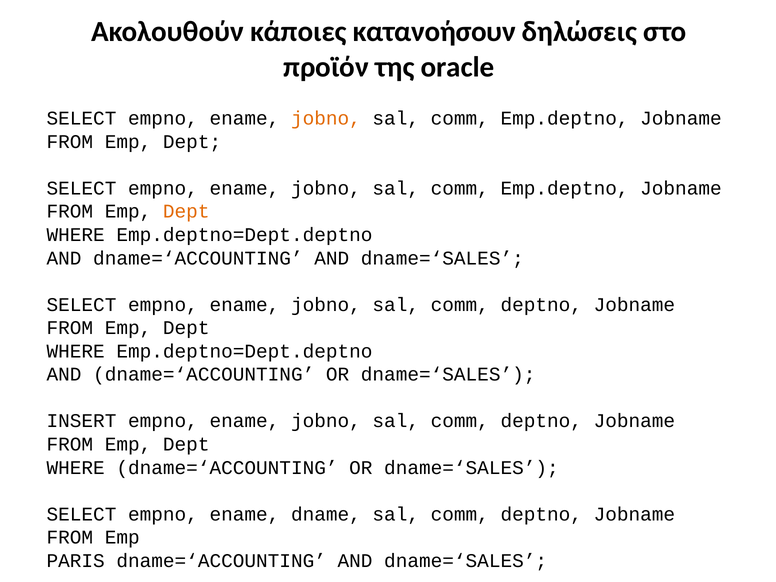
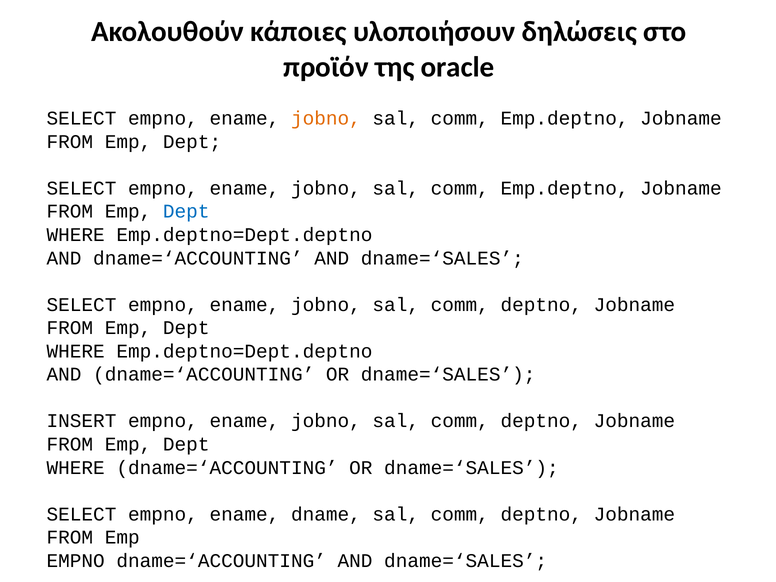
κατανοήσουν: κατανοήσουν -> υλοποιήσουν
Dept at (186, 212) colour: orange -> blue
PARIS at (76, 561): PARIS -> EMPNO
